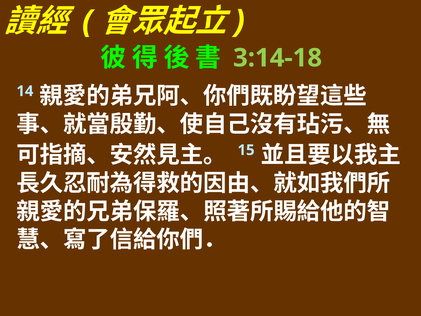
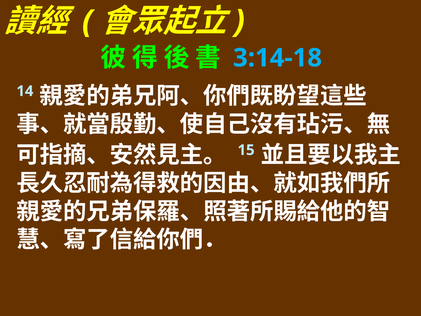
3:14-18 colour: light green -> light blue
